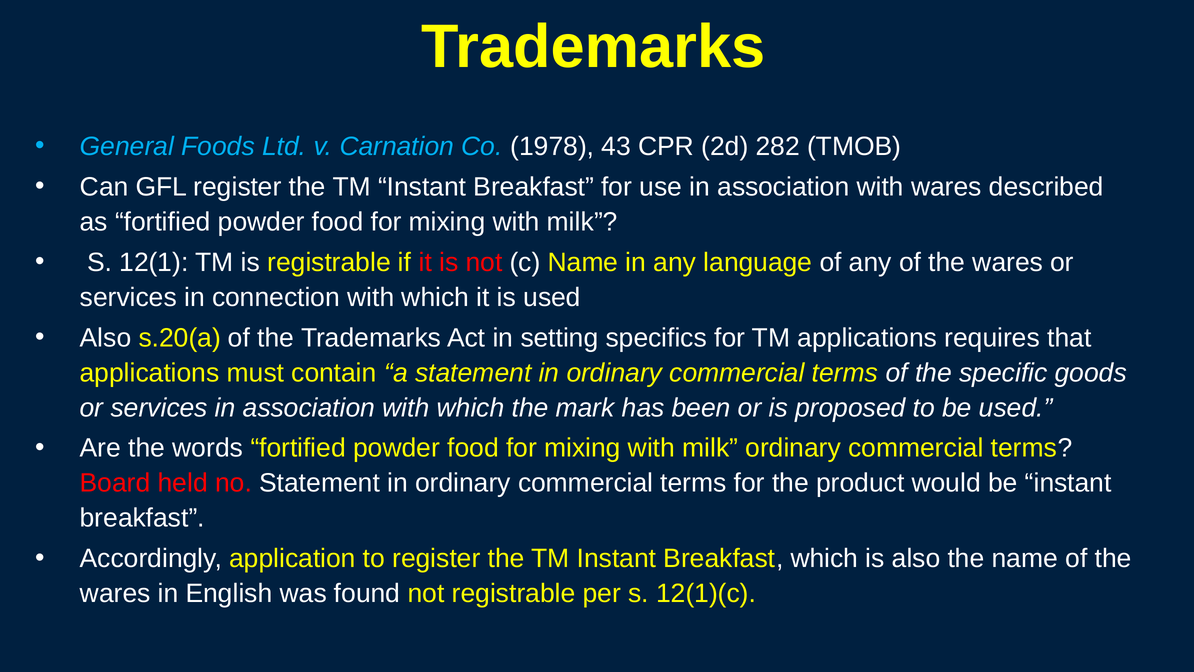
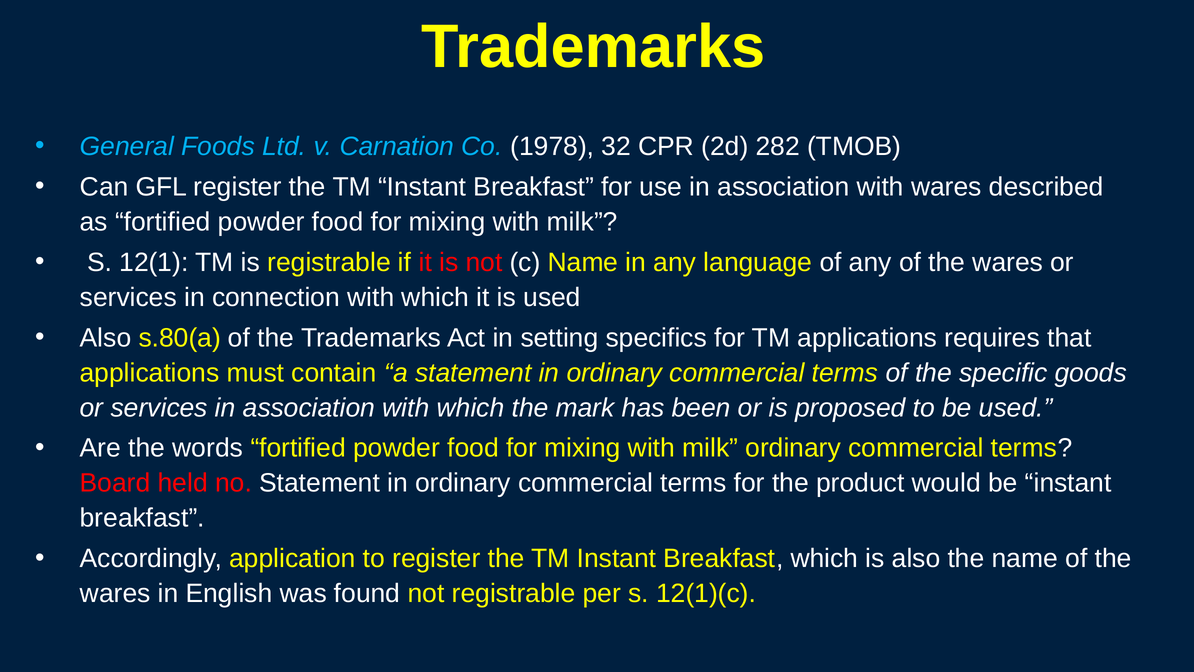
43: 43 -> 32
s.20(a: s.20(a -> s.80(a
